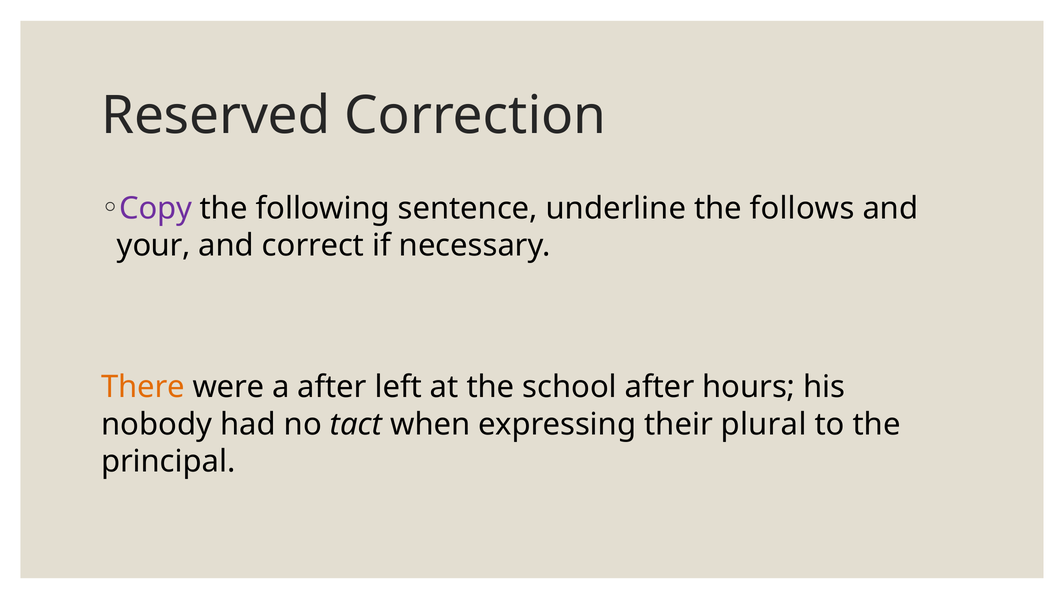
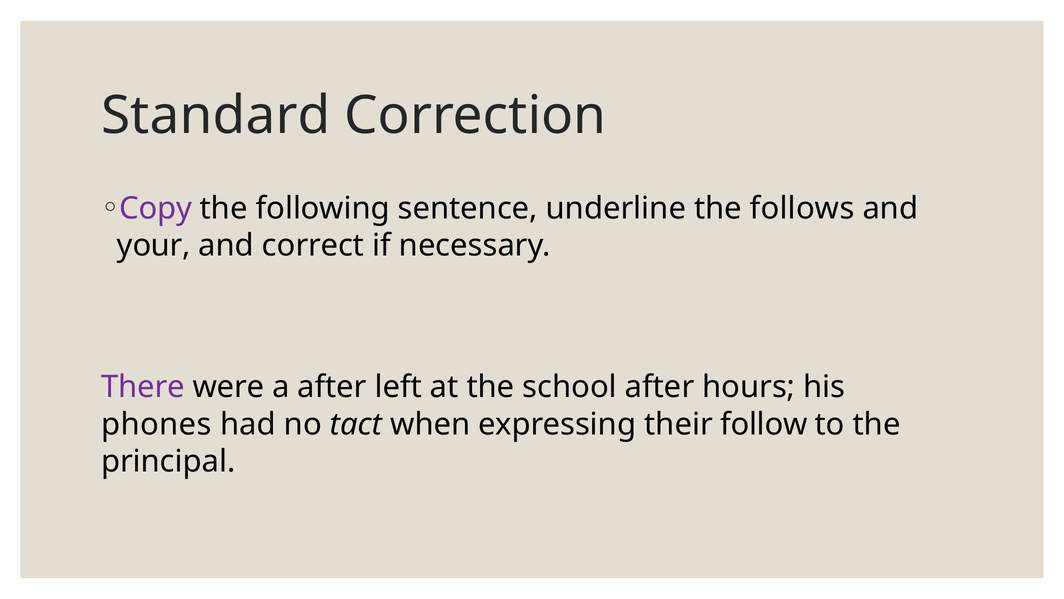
Reserved: Reserved -> Standard
There colour: orange -> purple
nobody: nobody -> phones
plural: plural -> follow
